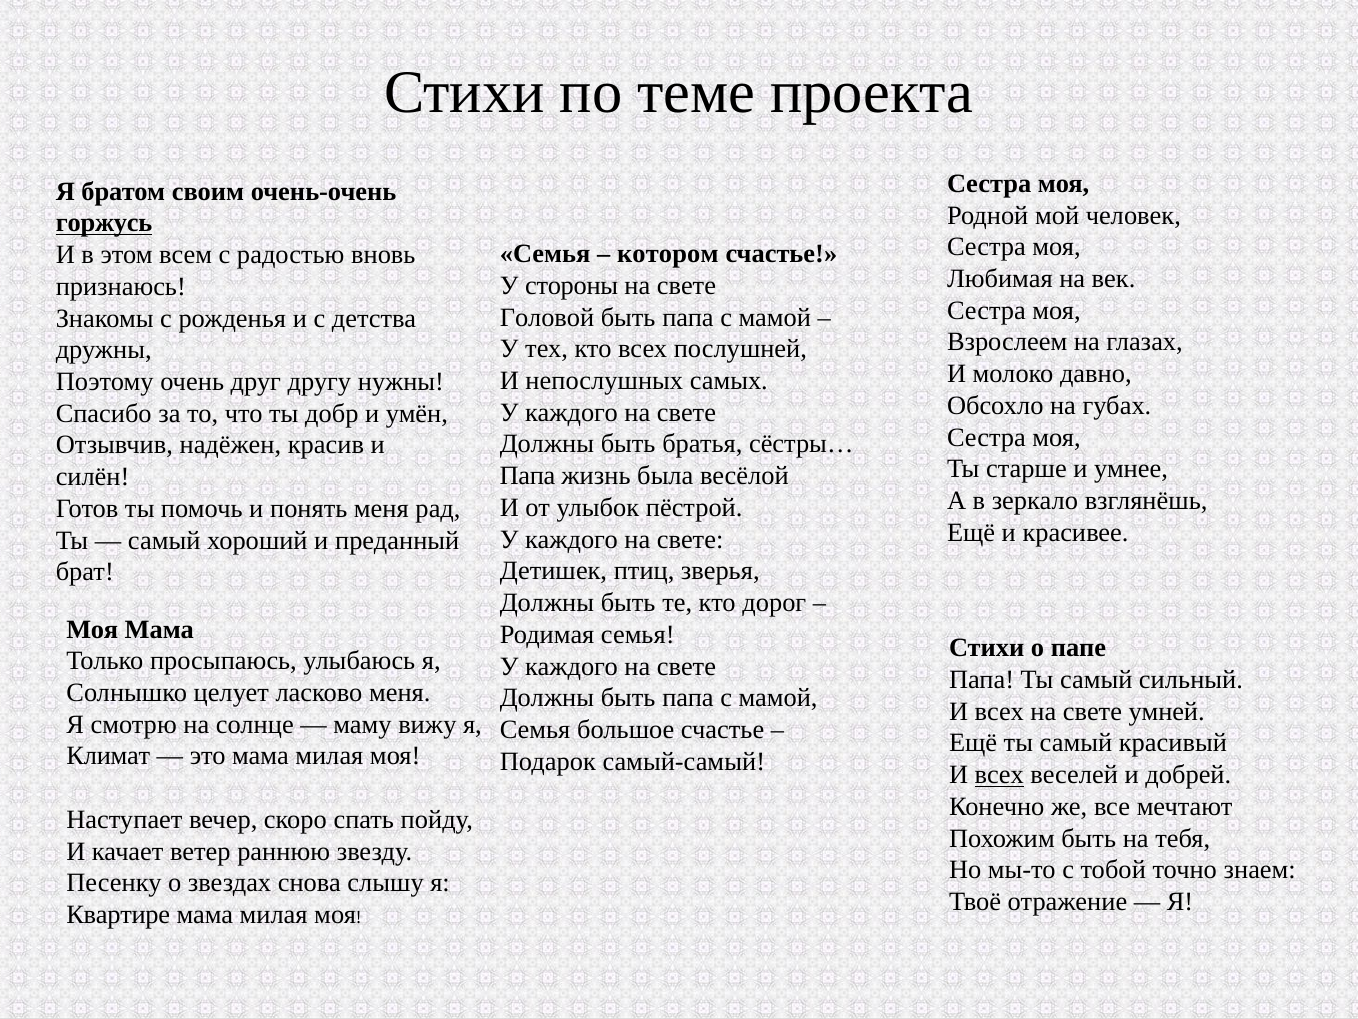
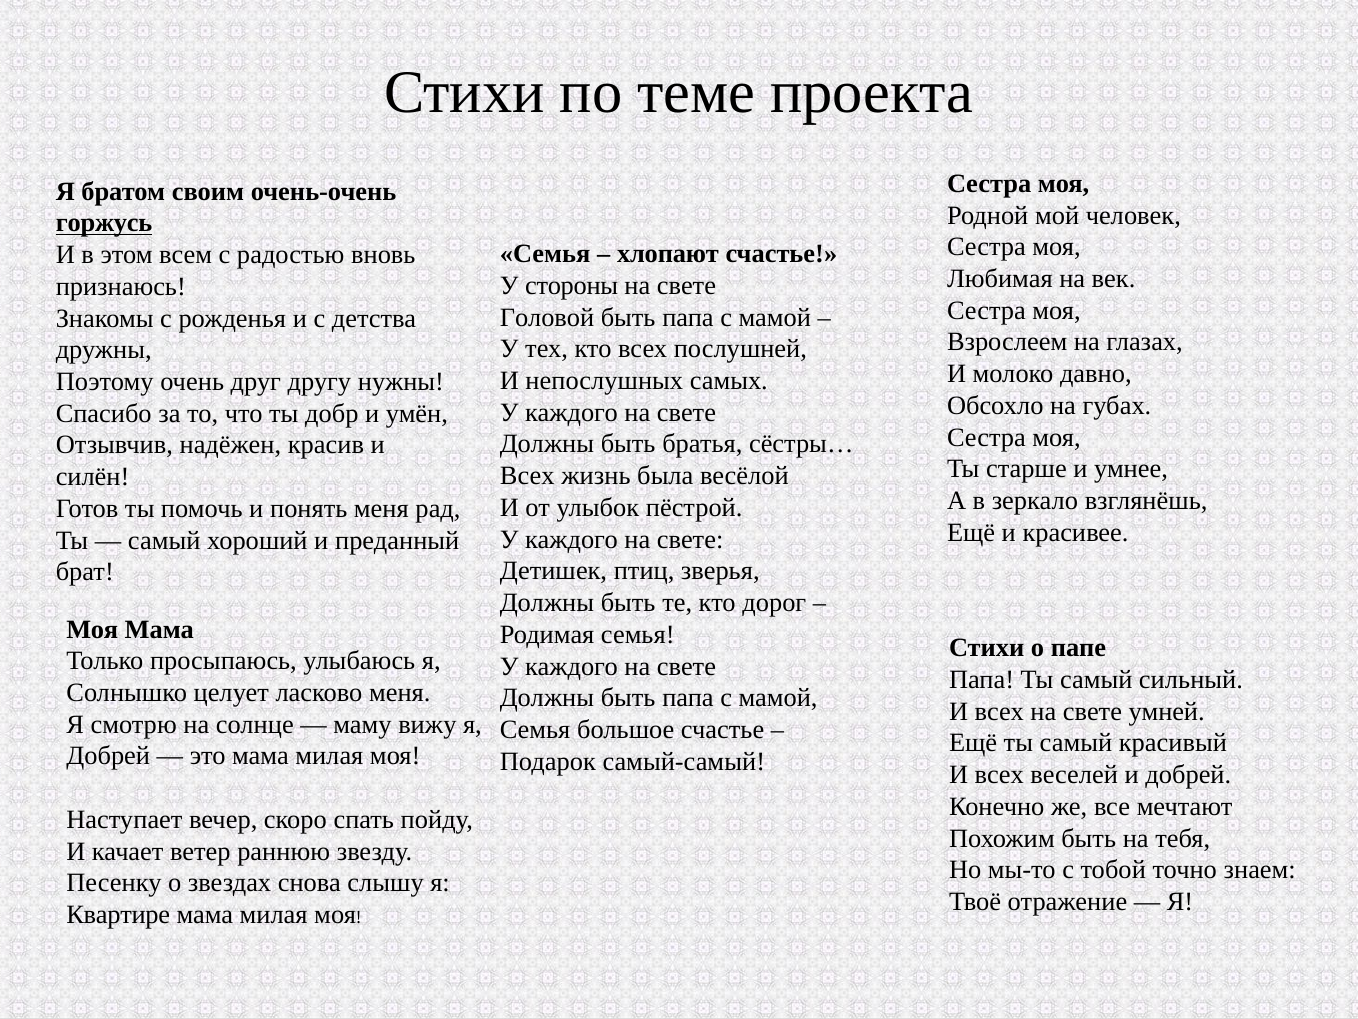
котором: котором -> хлопают
Папа at (528, 476): Папа -> Всех
Климат at (108, 756): Климат -> Добрей
всех at (999, 775) underline: present -> none
